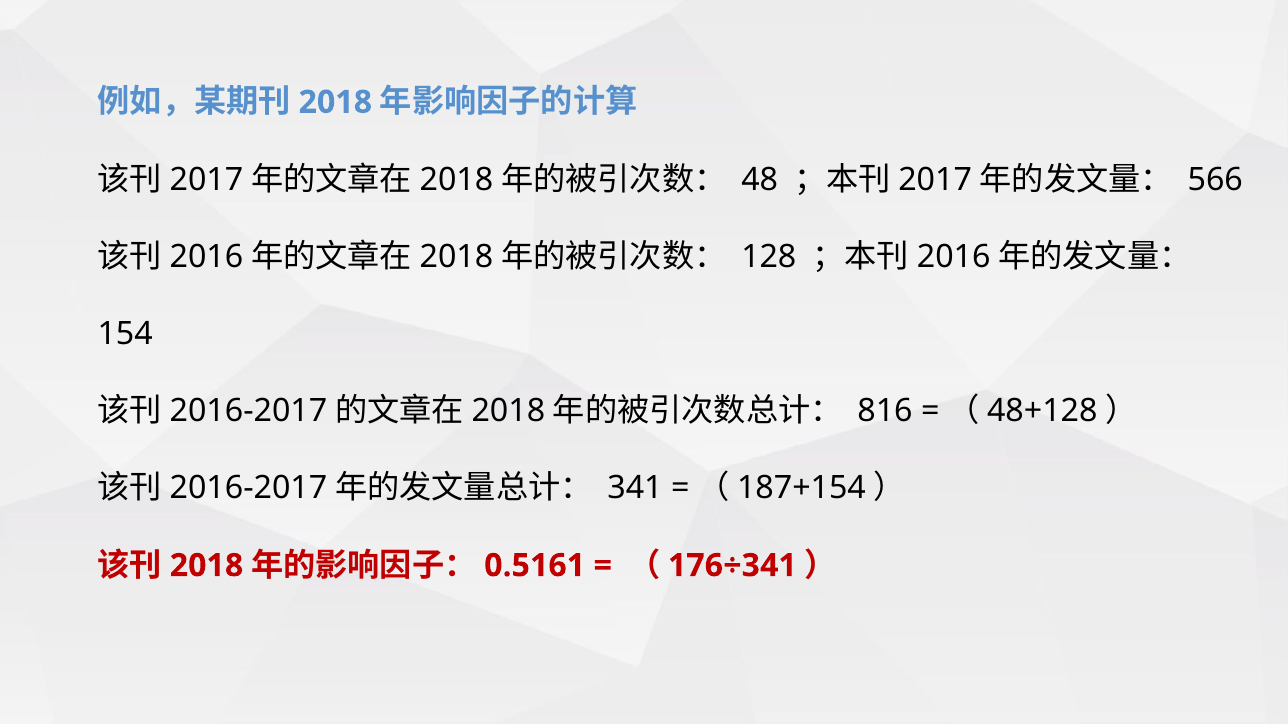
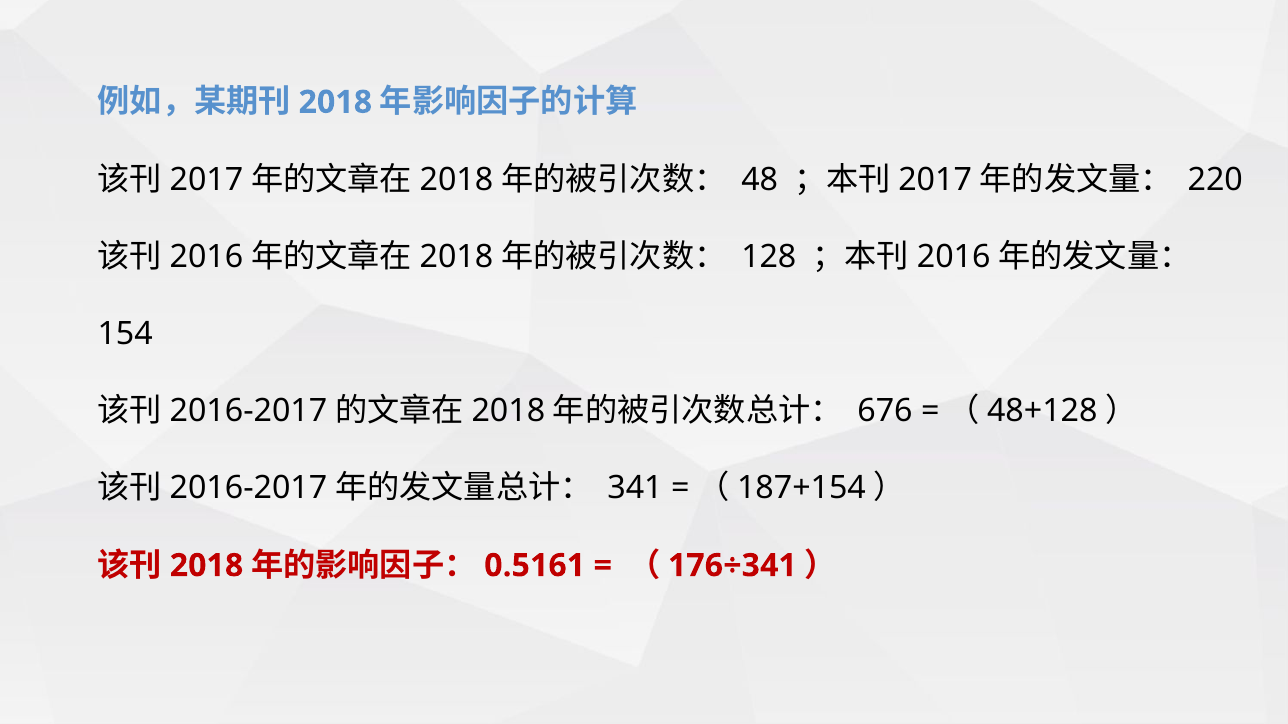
566: 566 -> 220
816: 816 -> 676
